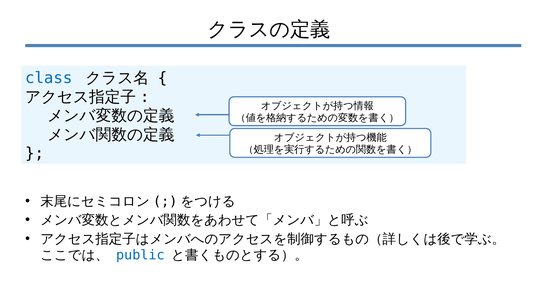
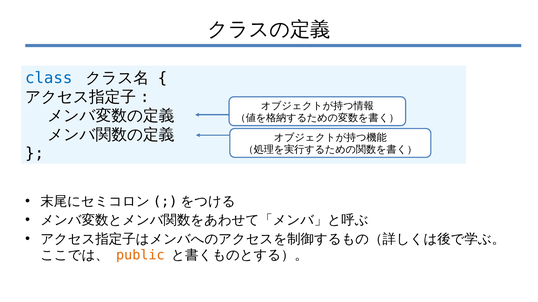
public colour: blue -> orange
